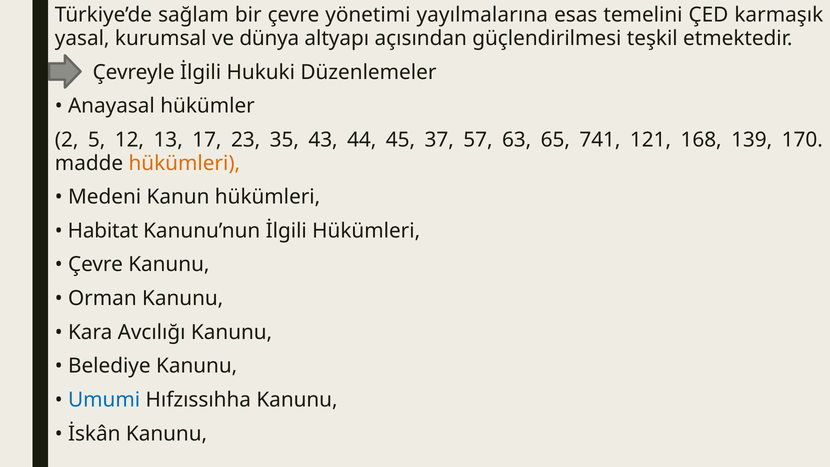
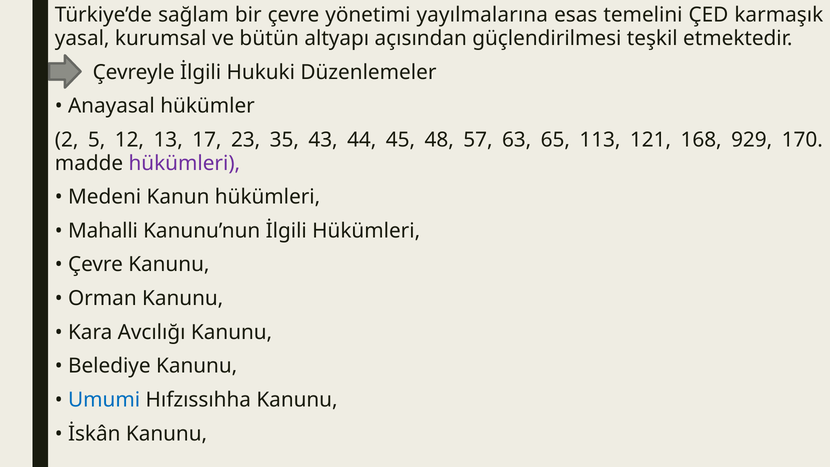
dünya: dünya -> bütün
37: 37 -> 48
741: 741 -> 113
139: 139 -> 929
hükümleri at (184, 163) colour: orange -> purple
Habitat: Habitat -> Mahalli
